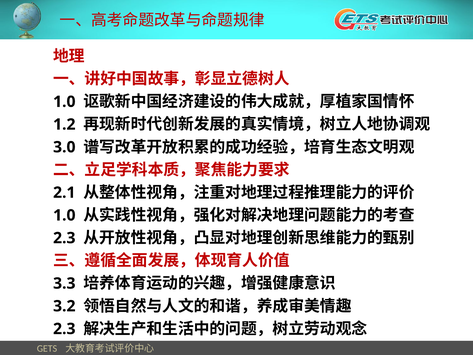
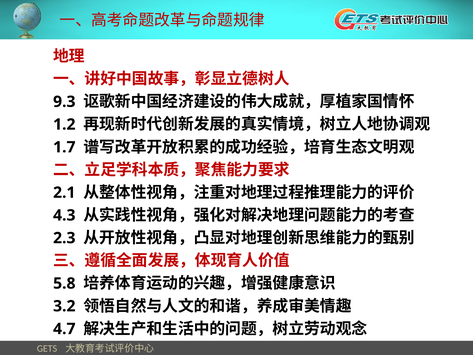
1.0 at (64, 102): 1.0 -> 9.3
3.0: 3.0 -> 1.7
1.0 at (64, 215): 1.0 -> 4.3
3.3: 3.3 -> 5.8
2.3 at (64, 329): 2.3 -> 4.7
